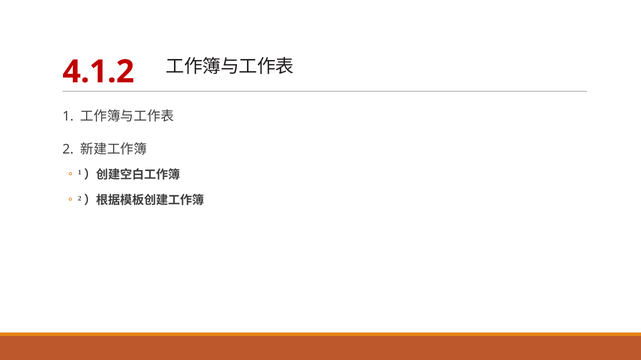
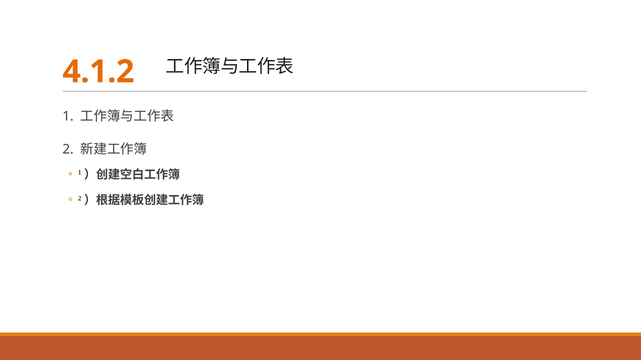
4.1.2 colour: red -> orange
